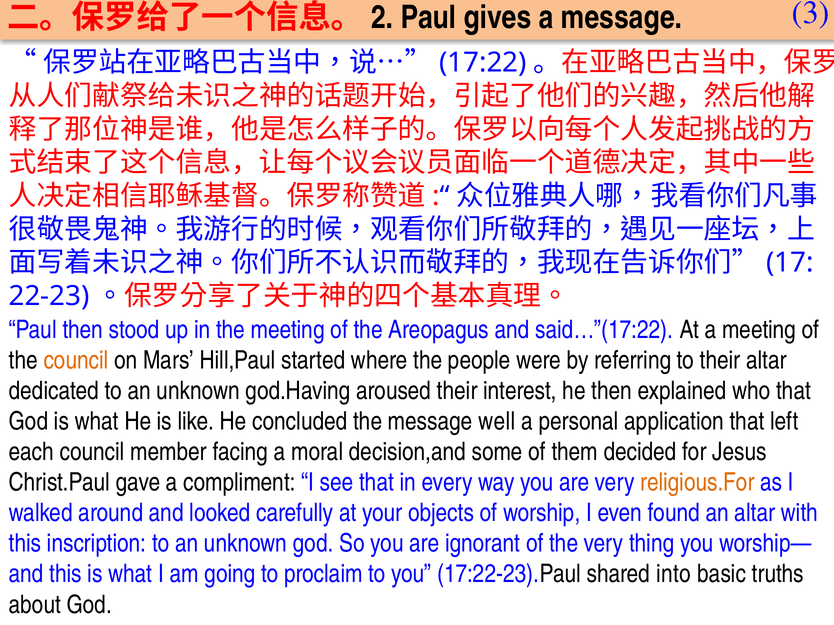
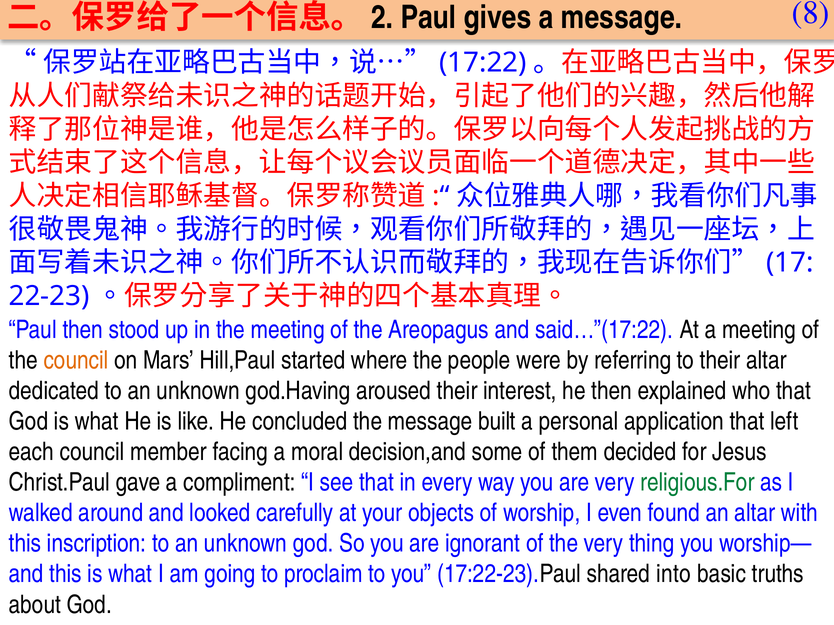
3: 3 -> 8
well: well -> built
religious.For colour: orange -> green
